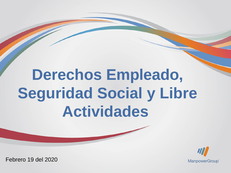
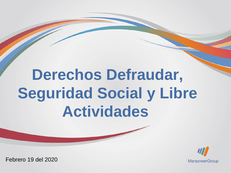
Empleado: Empleado -> Defraudar
